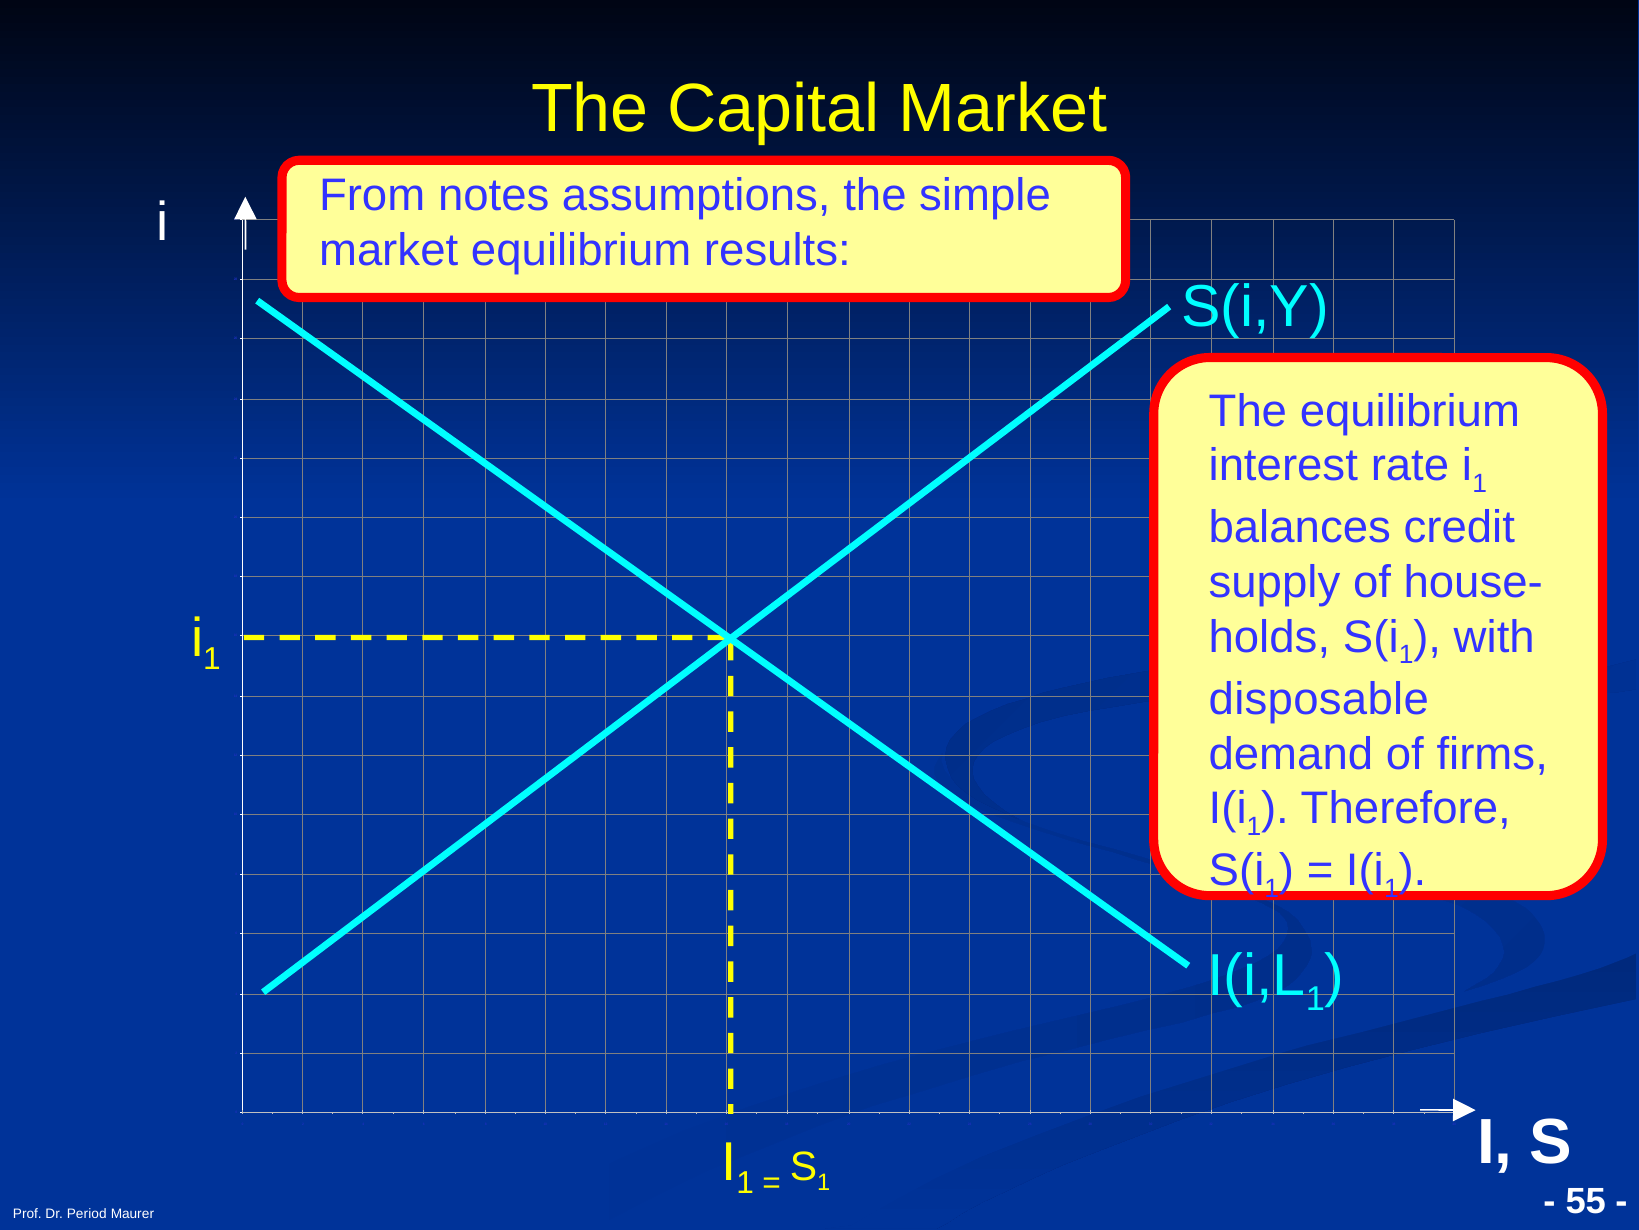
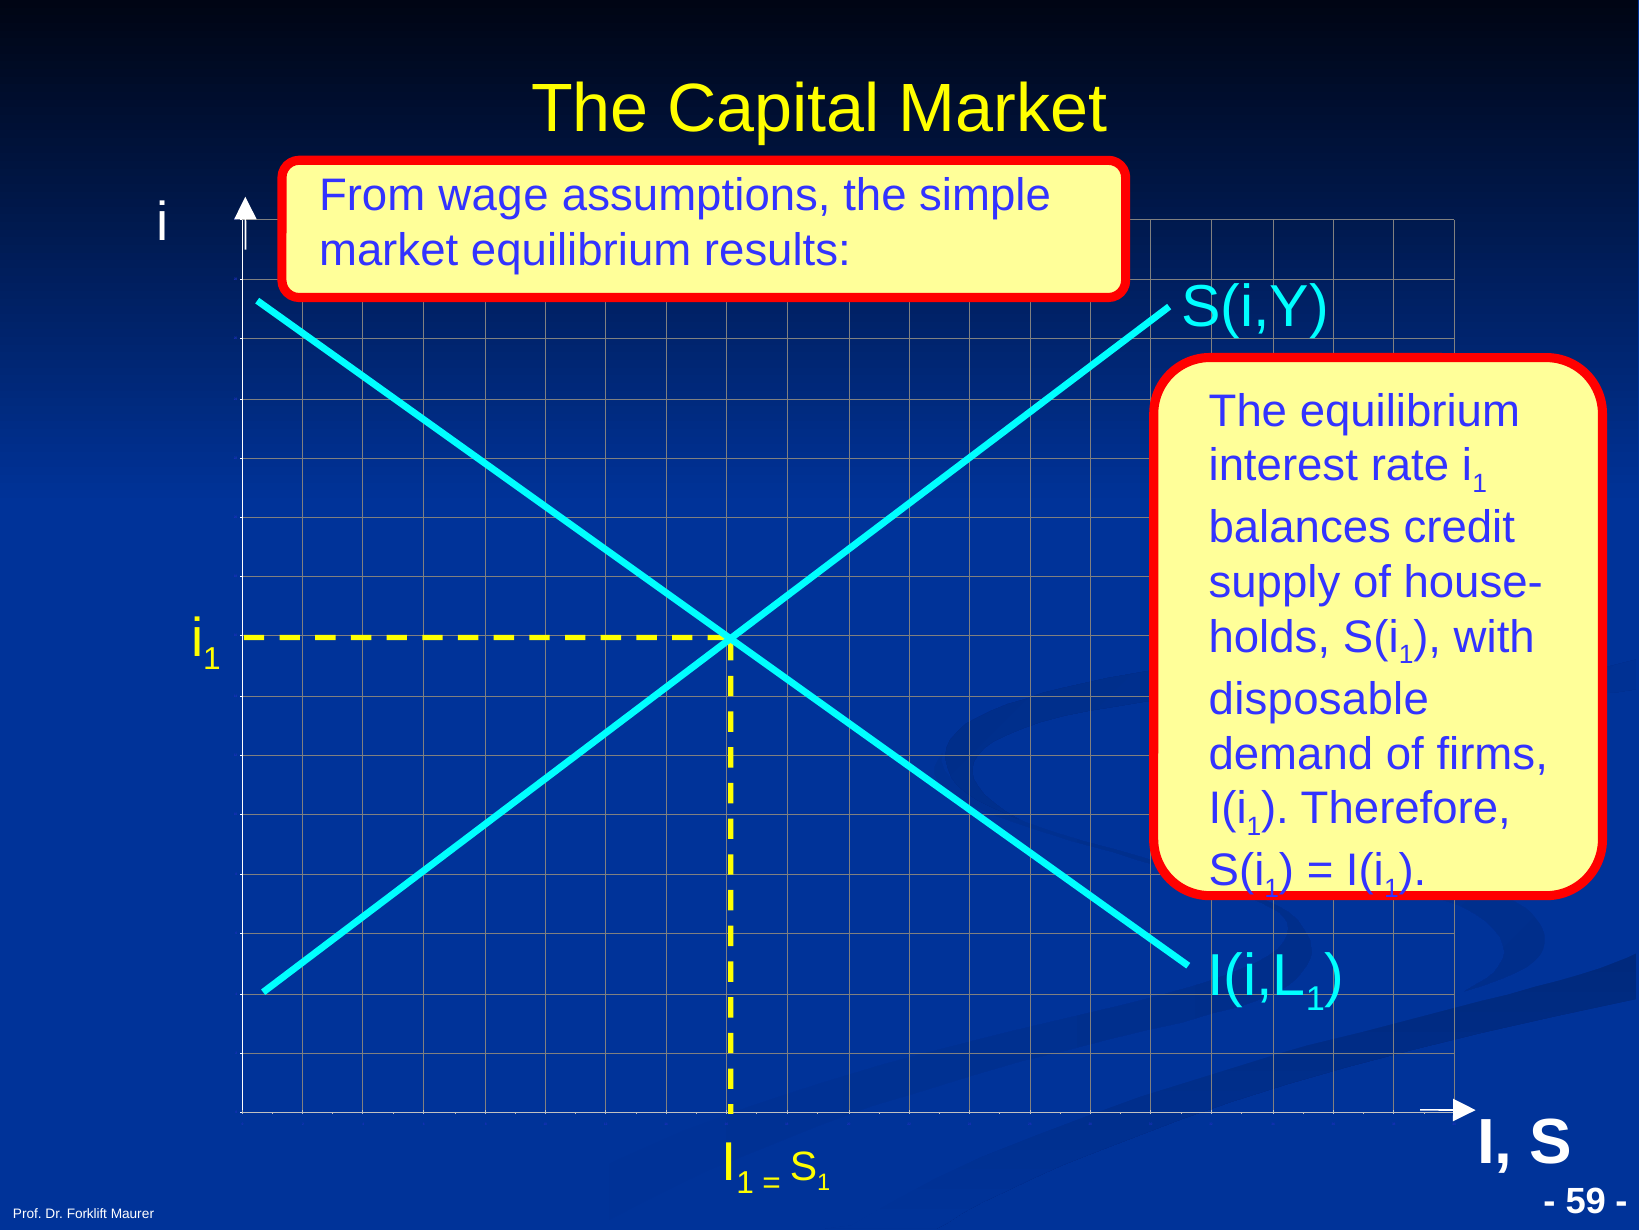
notes: notes -> wage
55: 55 -> 59
Period: Period -> Forklift
